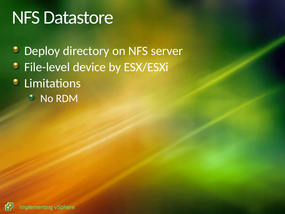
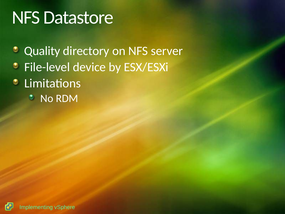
Deploy: Deploy -> Quality
